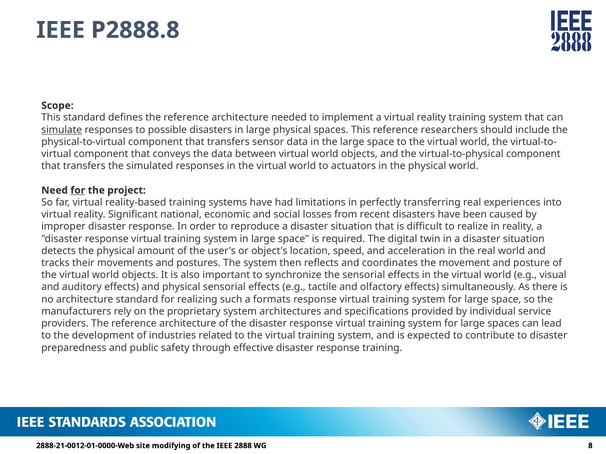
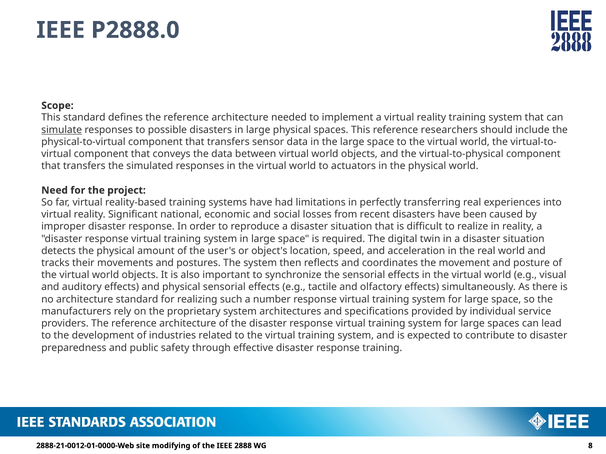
P2888.8: P2888.8 -> P2888.0
for at (78, 191) underline: present -> none
formats: formats -> number
